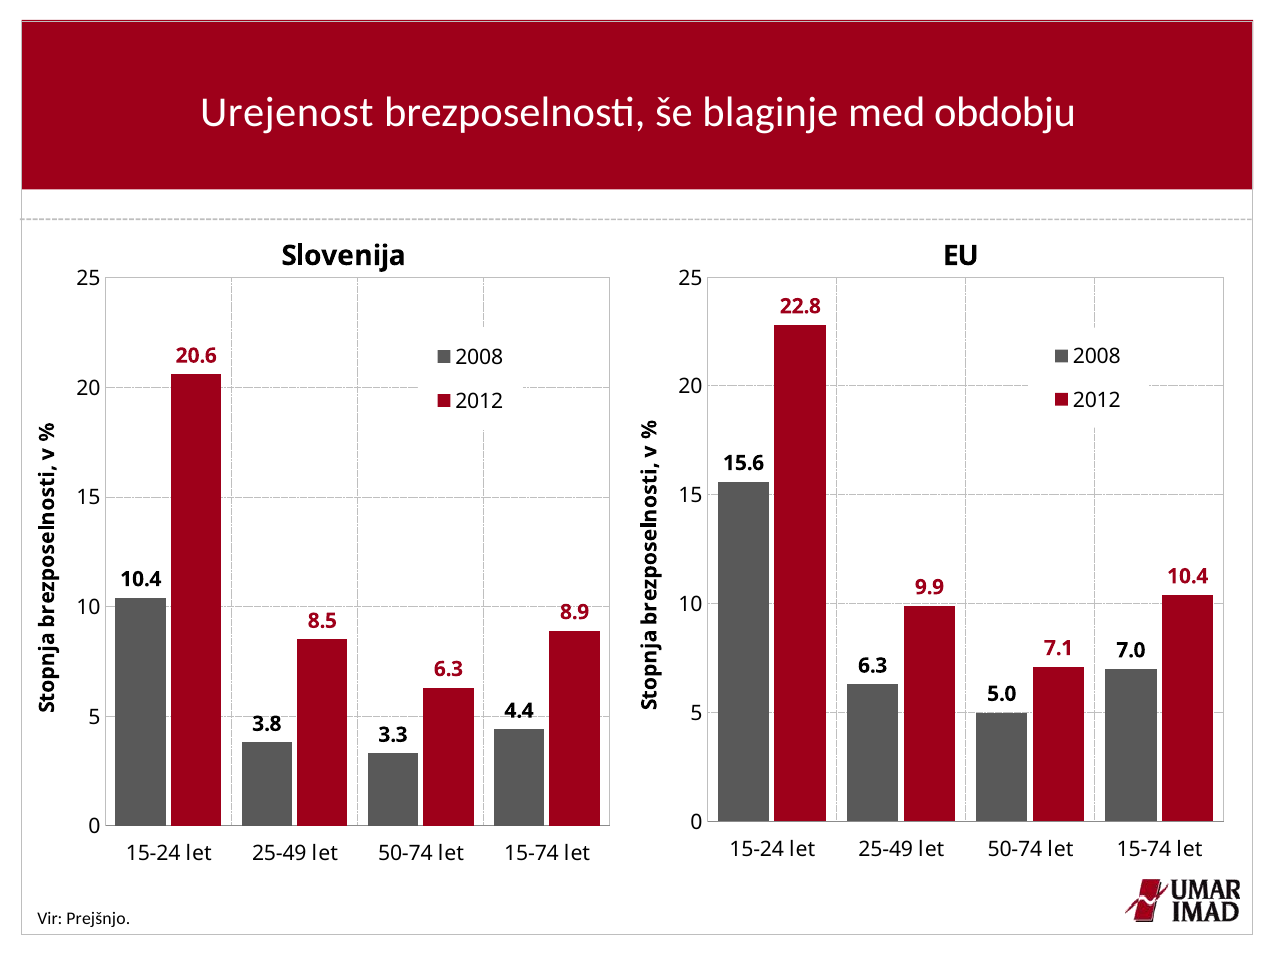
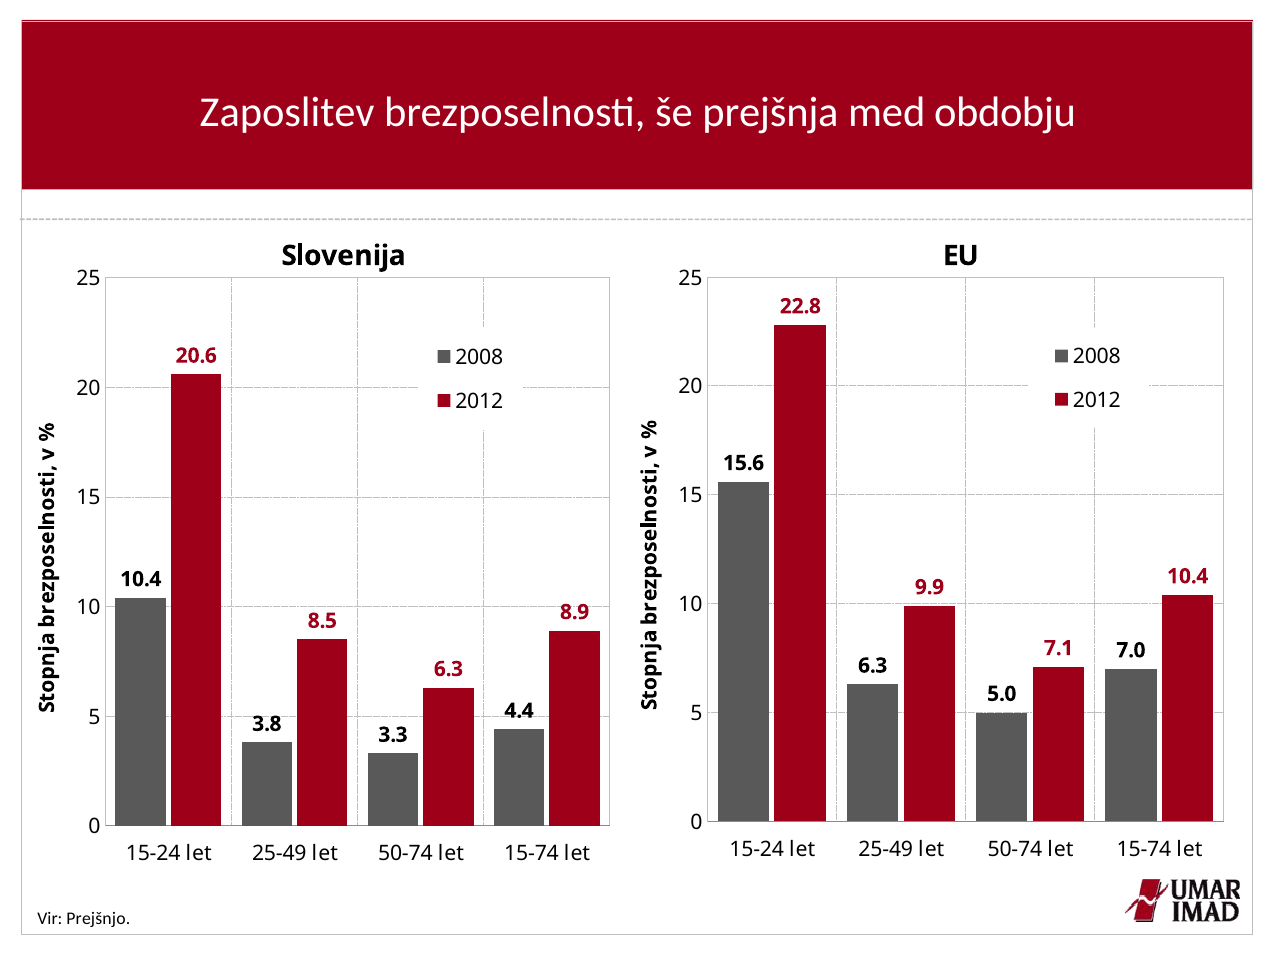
Urejenost: Urejenost -> Zaposlitev
blaginje: blaginje -> prejšnja
